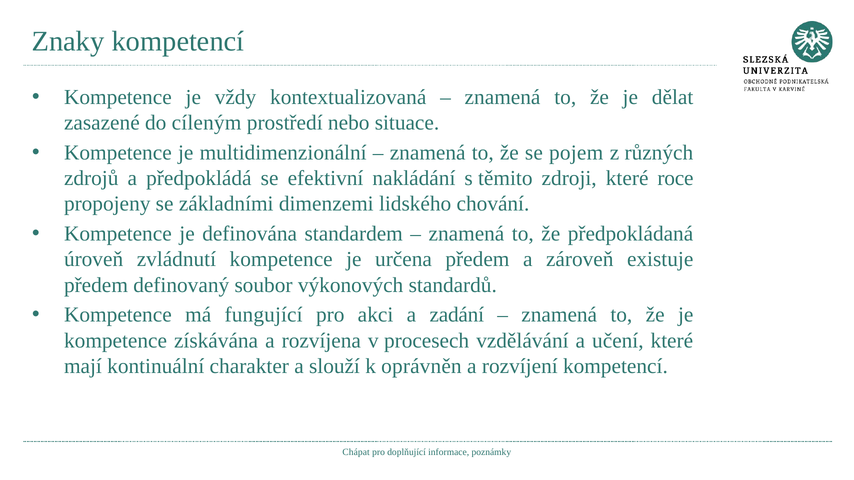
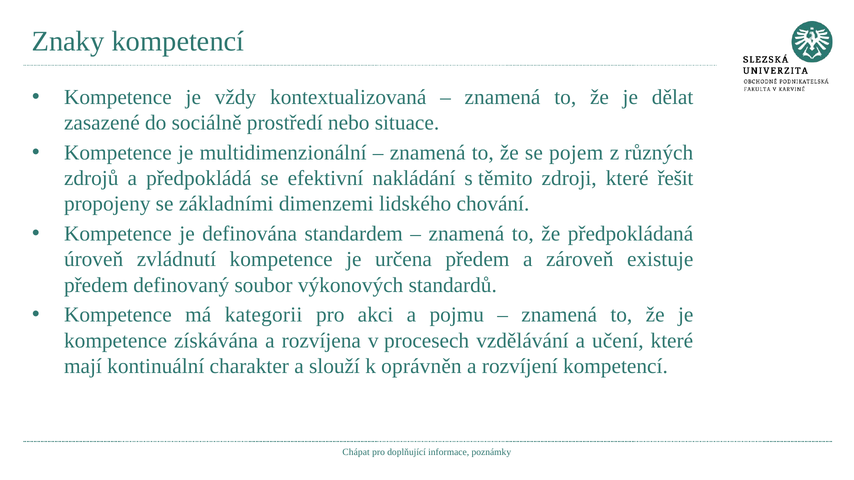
cíleným: cíleným -> sociálně
roce: roce -> řešit
fungující: fungující -> kategorii
zadání: zadání -> pojmu
